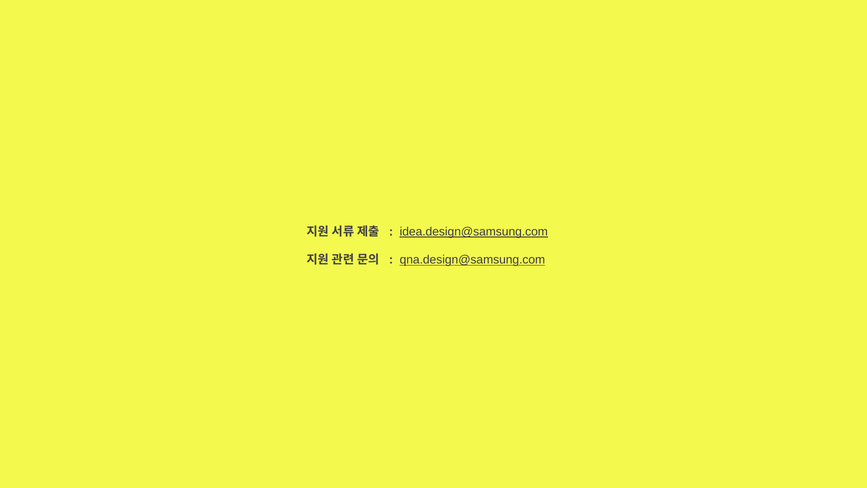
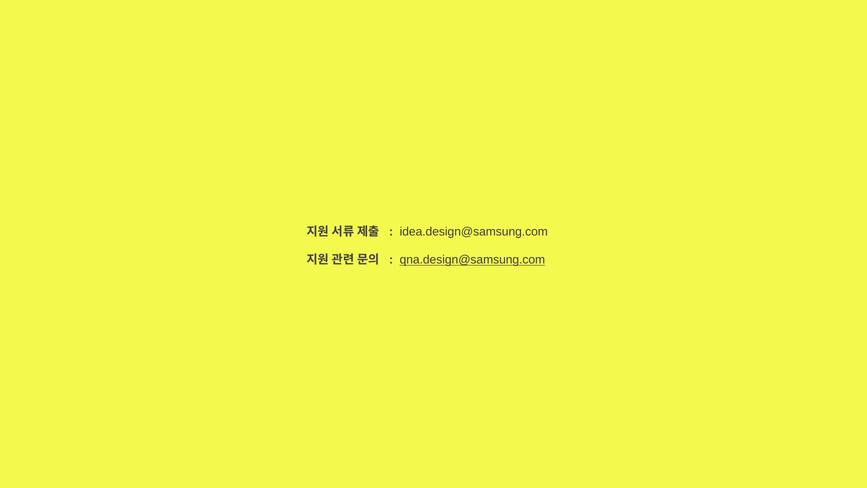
idea.design@samsung.com underline: present -> none
